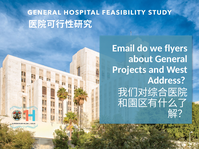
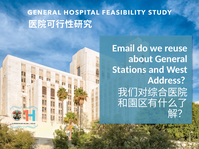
flyers: flyers -> reuse
Projects: Projects -> Stations
